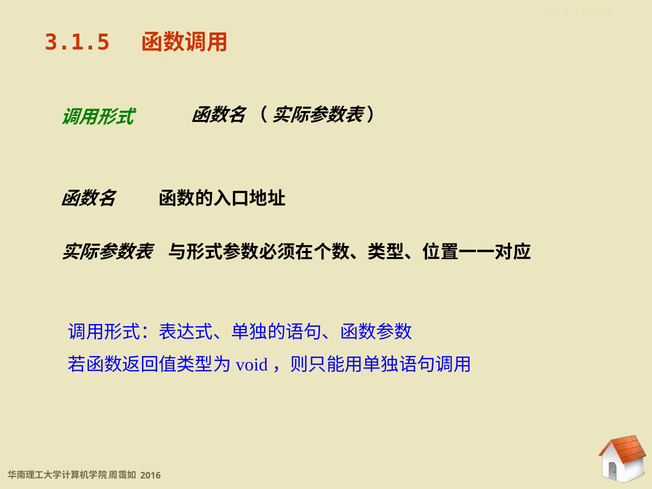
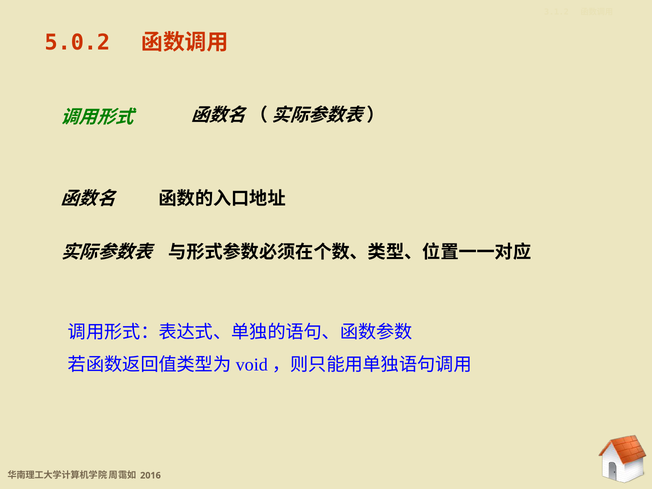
3.1.5: 3.1.5 -> 5.0.2
